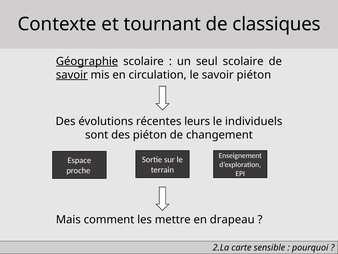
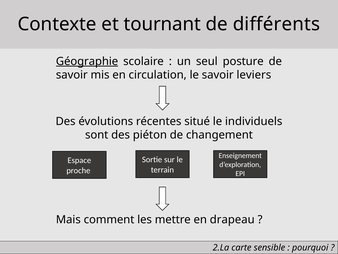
classiques: classiques -> différents
seul scolaire: scolaire -> posture
savoir at (72, 75) underline: present -> none
savoir piéton: piéton -> leviers
leurs: leurs -> situé
